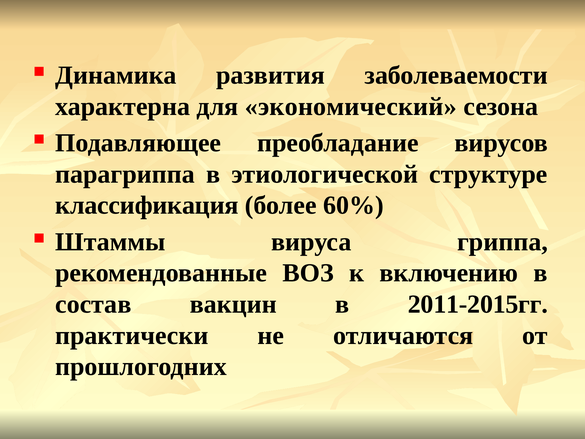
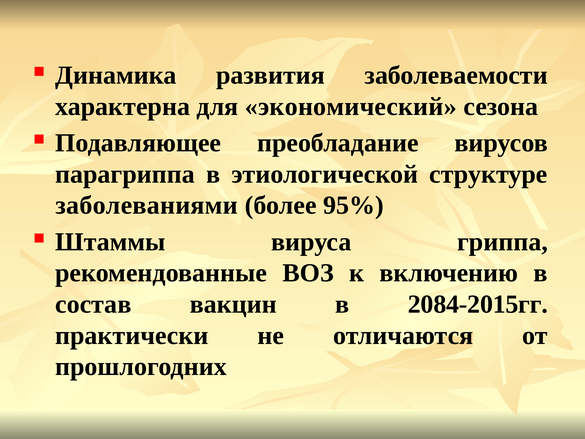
классификация: классификация -> заболеваниями
60%: 60% -> 95%
2011-2015гг: 2011-2015гг -> 2084-2015гг
